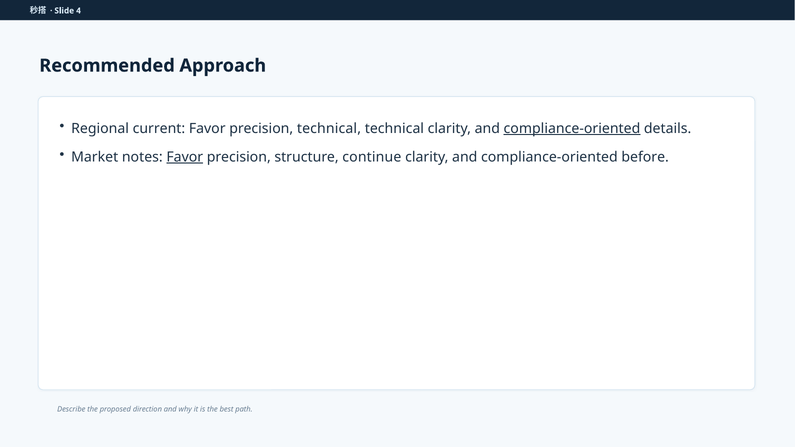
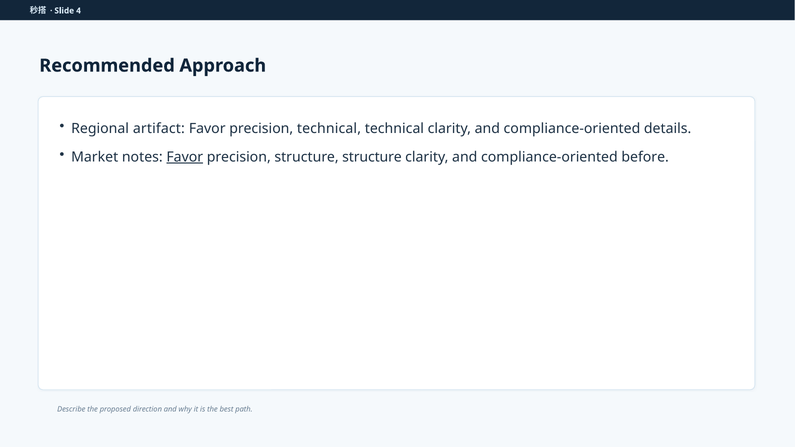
current: current -> artifact
compliance-oriented at (572, 129) underline: present -> none
structure continue: continue -> structure
